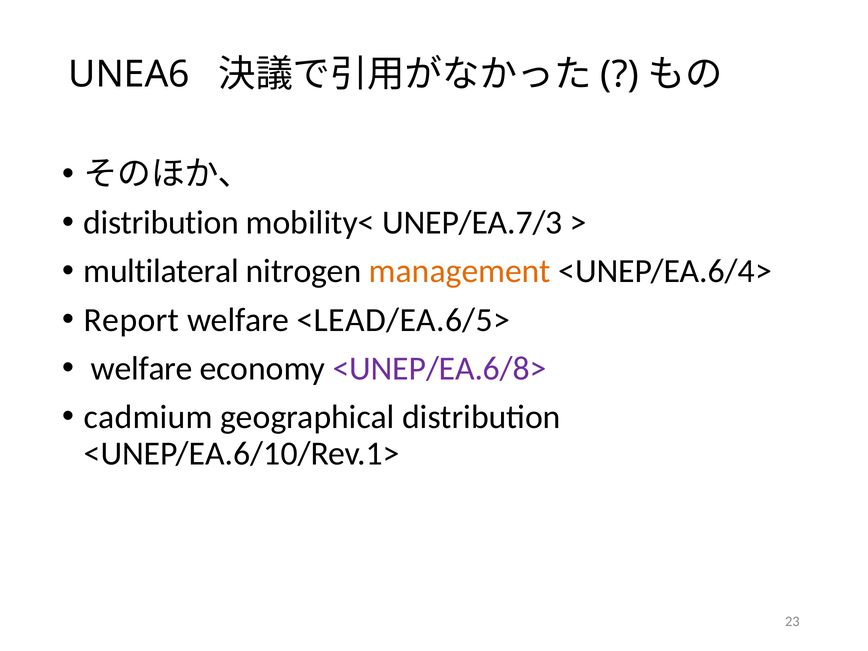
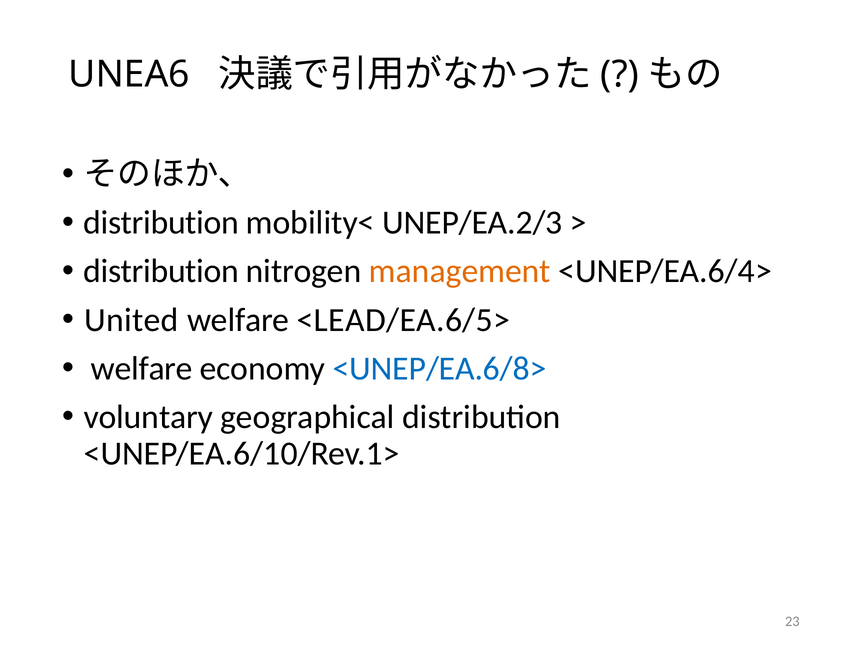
UNEP/EA.7/3: UNEP/EA.7/3 -> UNEP/EA.2/3
multilateral at (161, 271): multilateral -> distribution
Report: Report -> United
<UNEP/EA.6/8> colour: purple -> blue
cadmium: cadmium -> voluntary
